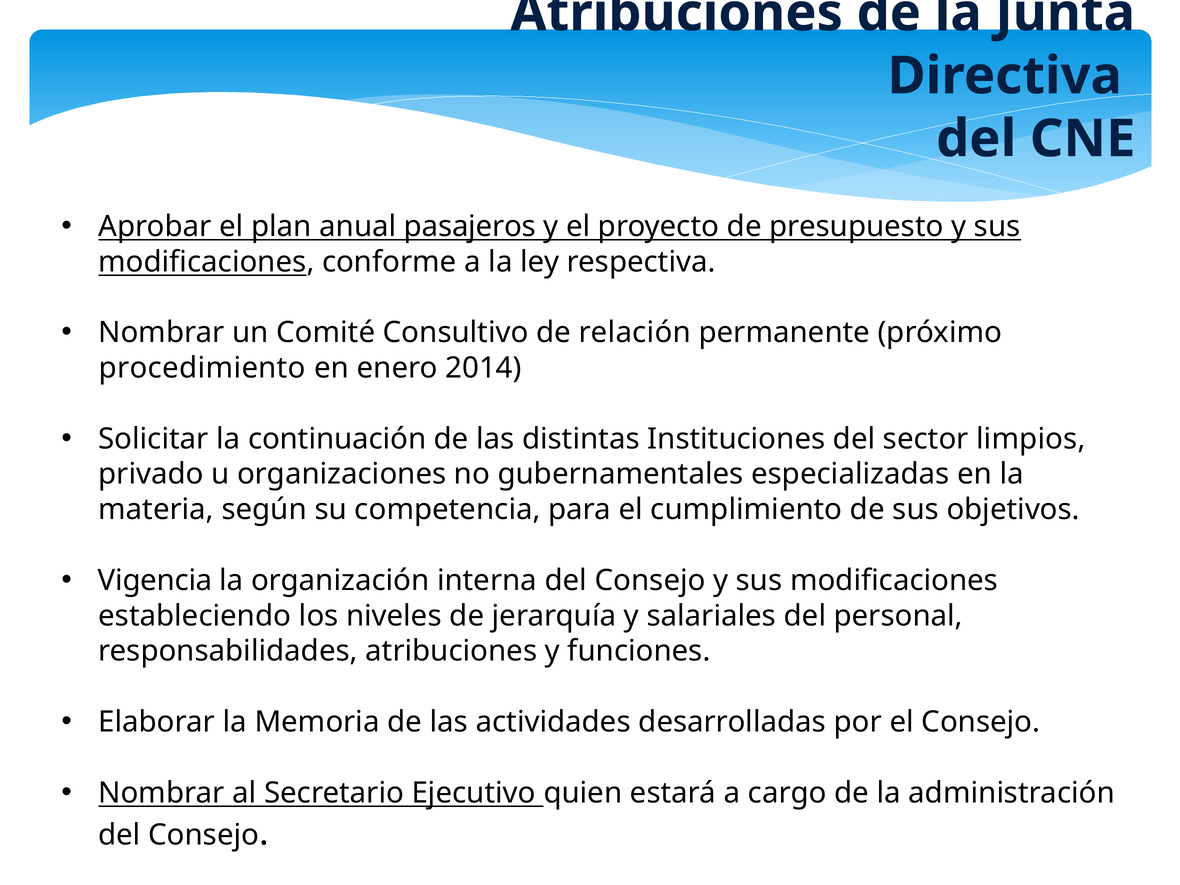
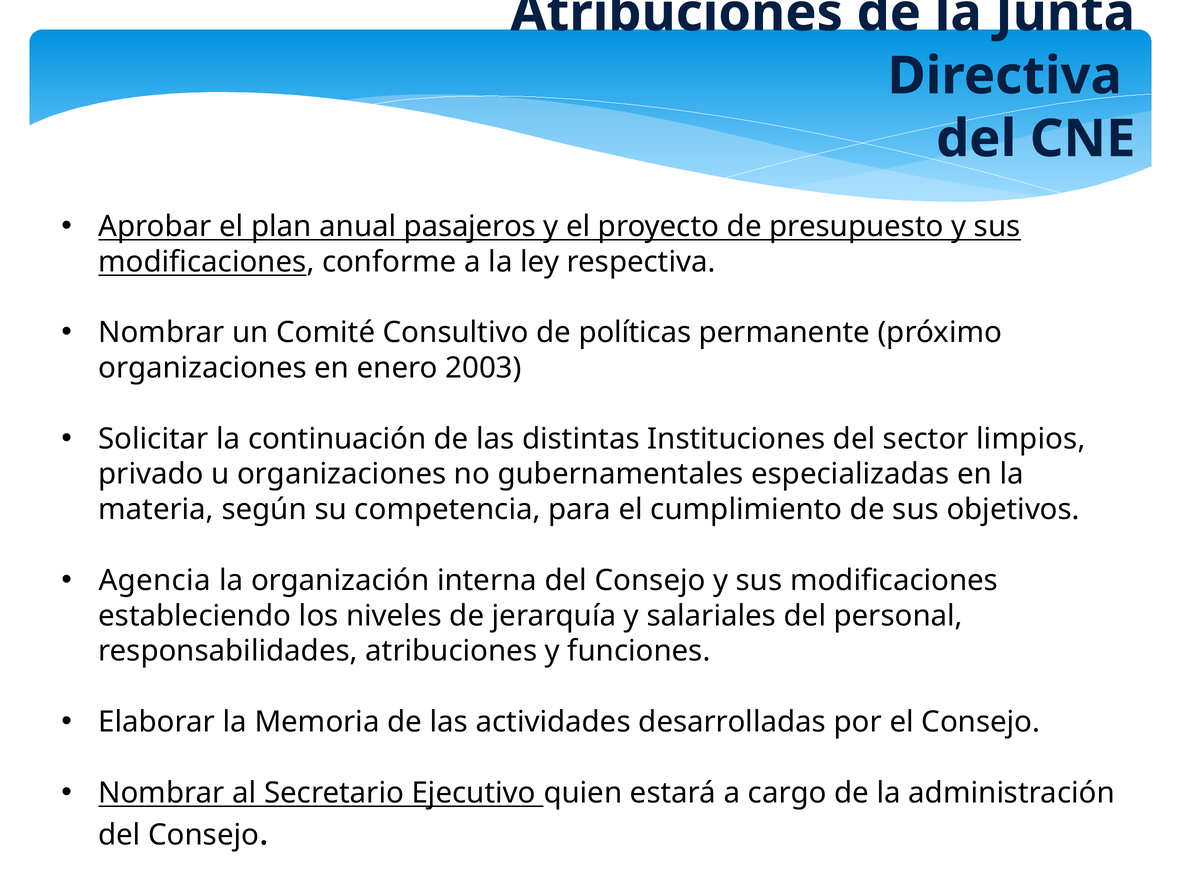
relación: relación -> políticas
procedimiento at (202, 368): procedimiento -> organizaciones
2014: 2014 -> 2003
Vigencia: Vigencia -> Agencia
